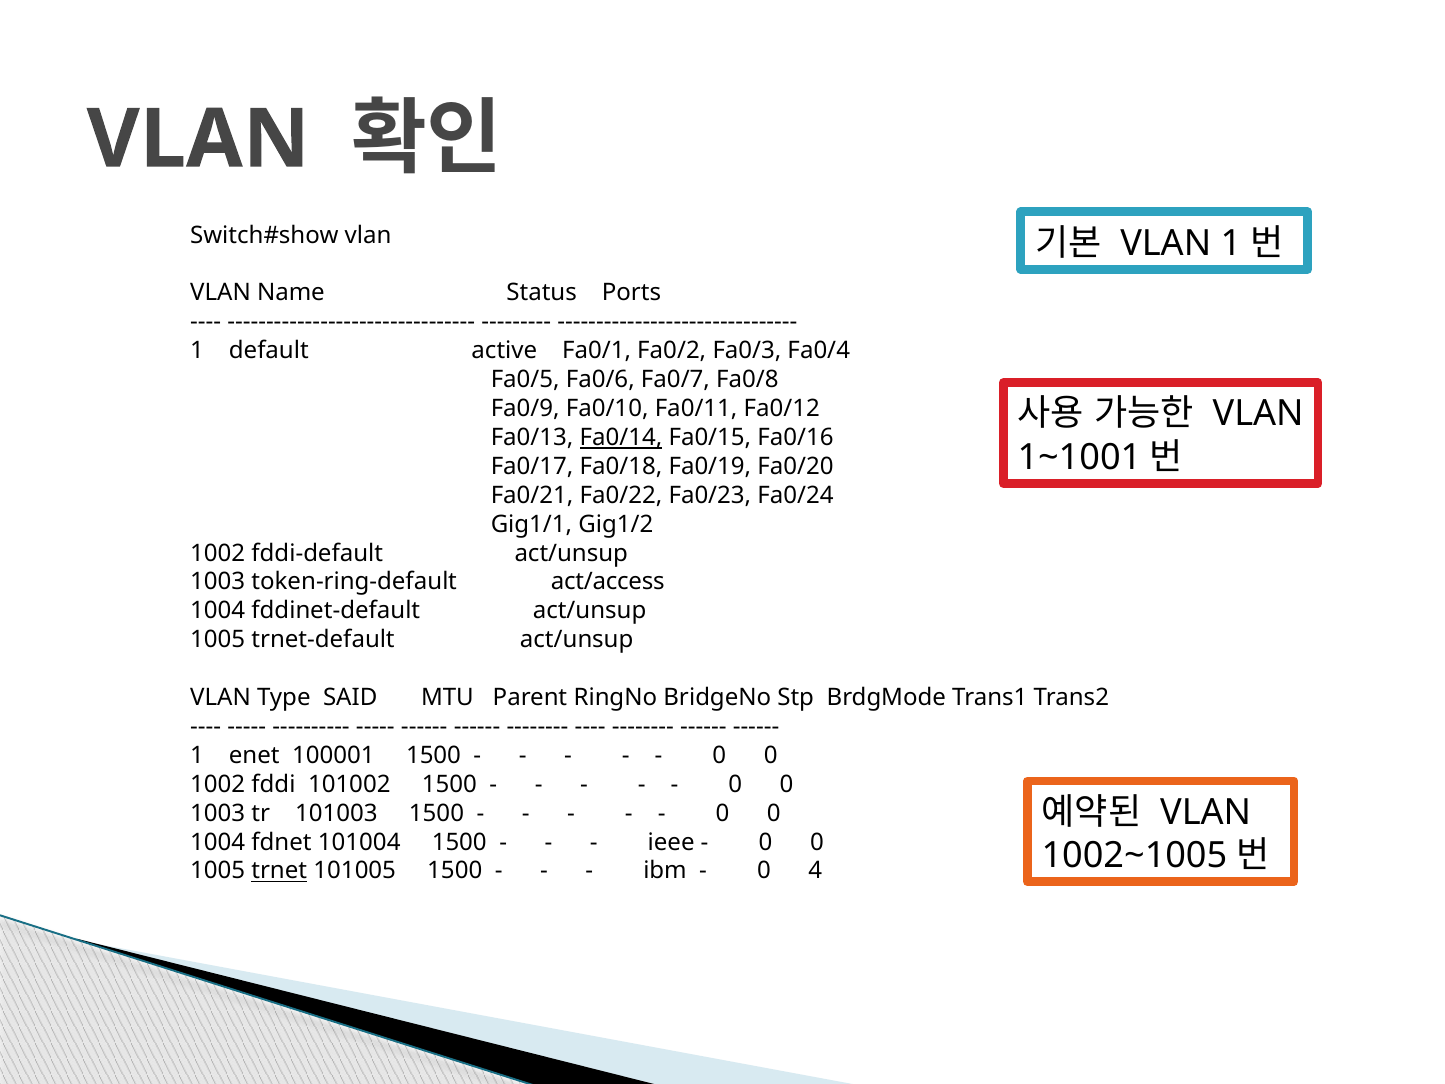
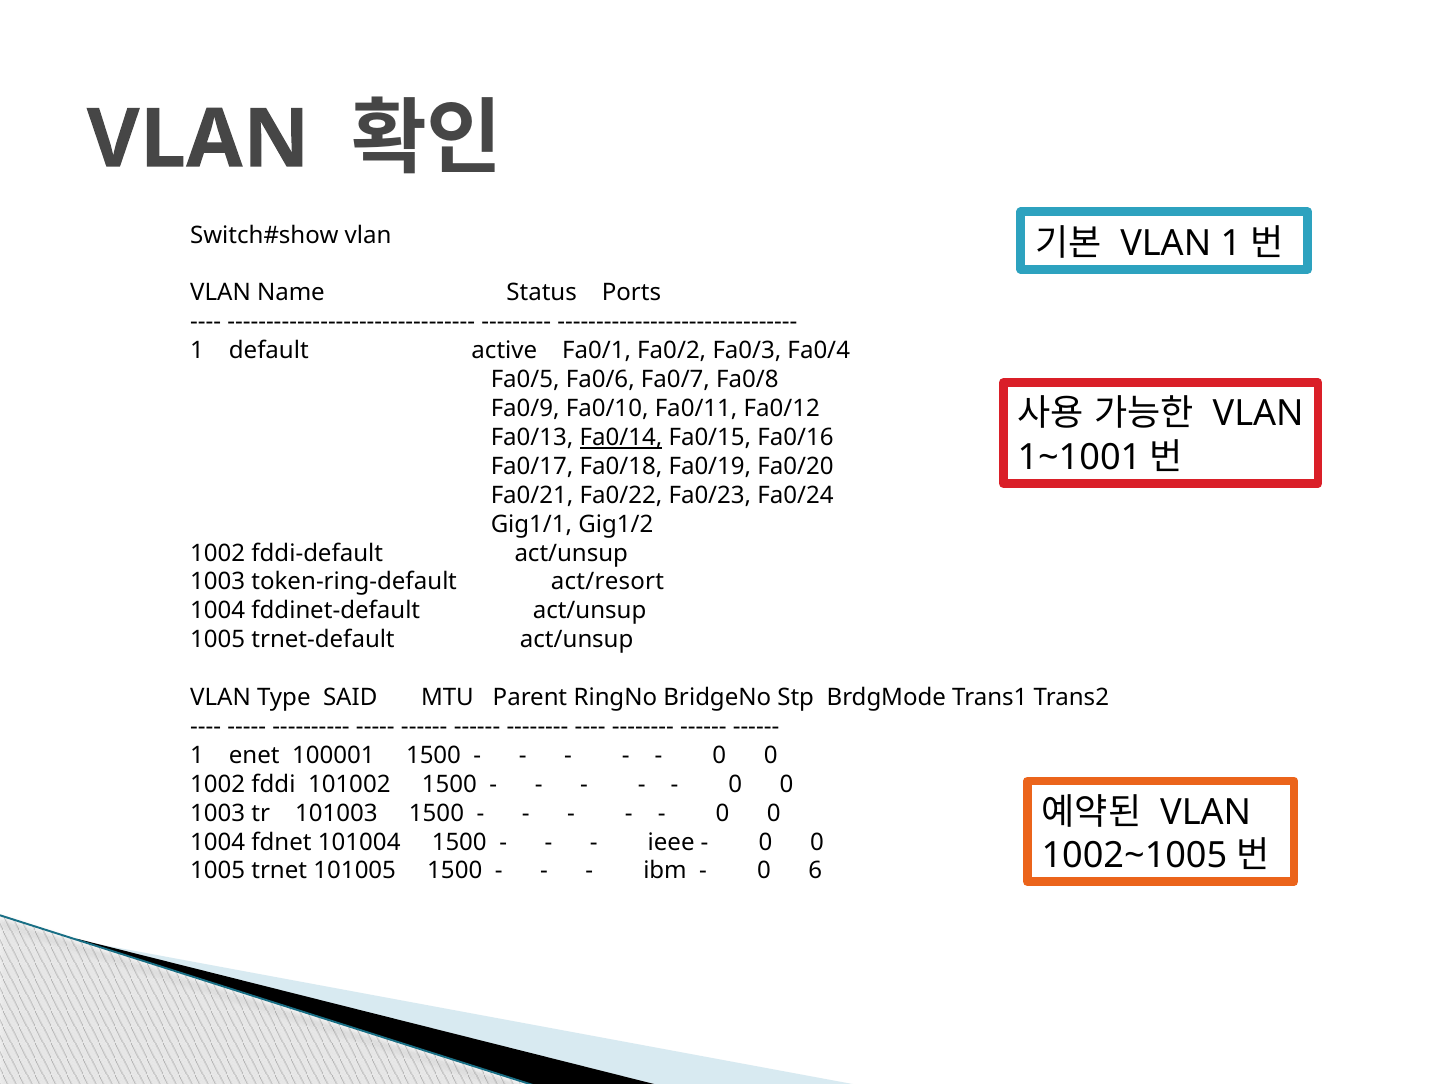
act/access: act/access -> act/resort
trnet underline: present -> none
4: 4 -> 6
